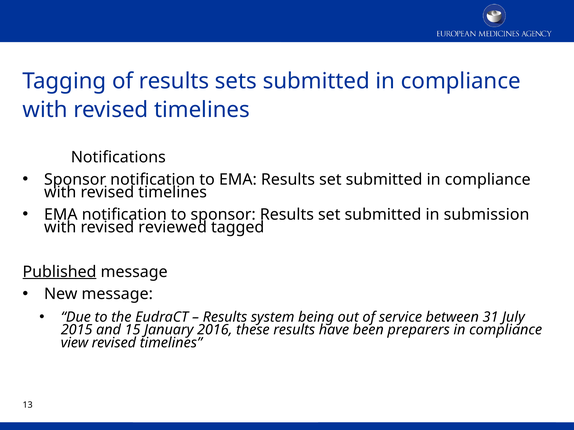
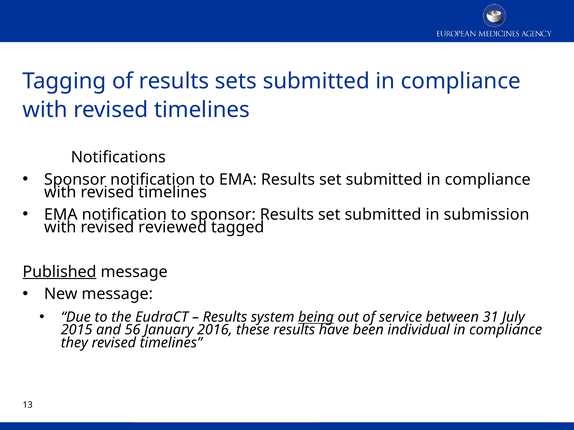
being underline: none -> present
15: 15 -> 56
preparers: preparers -> individual
view: view -> they
